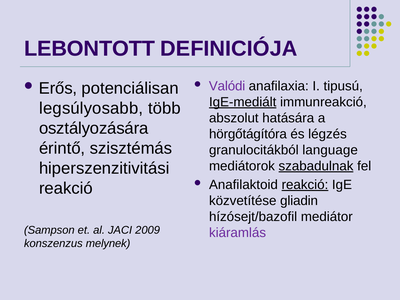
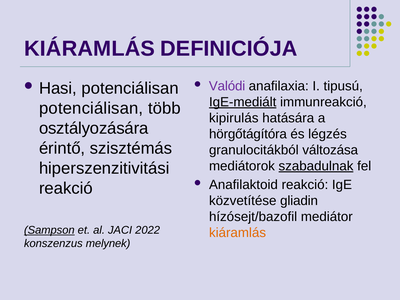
LEBONTOTT at (90, 49): LEBONTOTT -> KIÁRAMLÁS
Erős: Erős -> Hasi
legsúlyosabb at (91, 108): legsúlyosabb -> potenciálisan
abszolut: abszolut -> kipirulás
language: language -> változása
reakció at (305, 185) underline: present -> none
Sampson underline: none -> present
2009: 2009 -> 2022
kiáramlás at (238, 233) colour: purple -> orange
